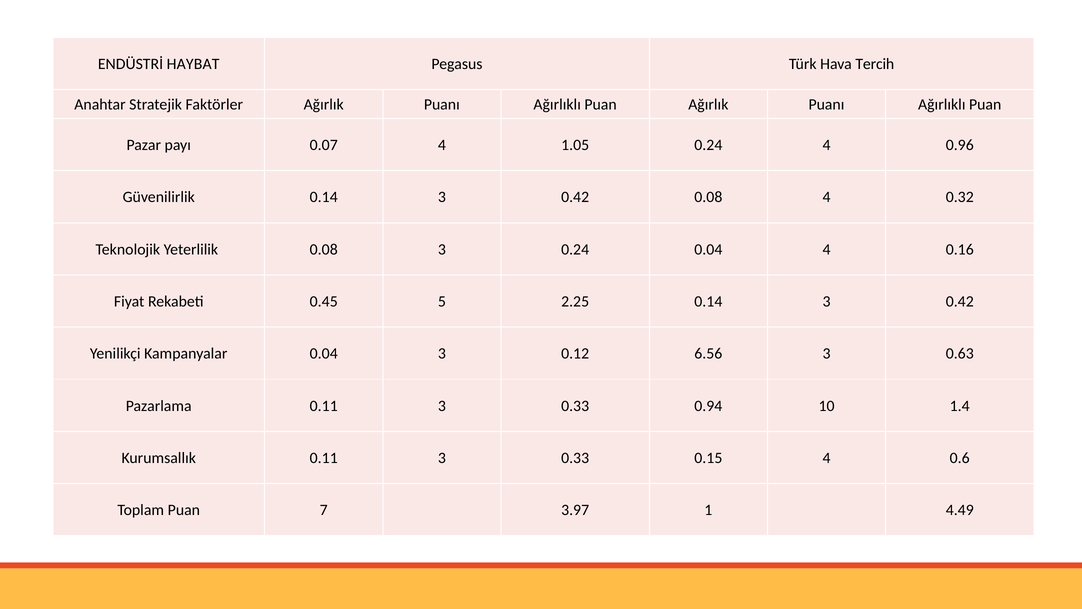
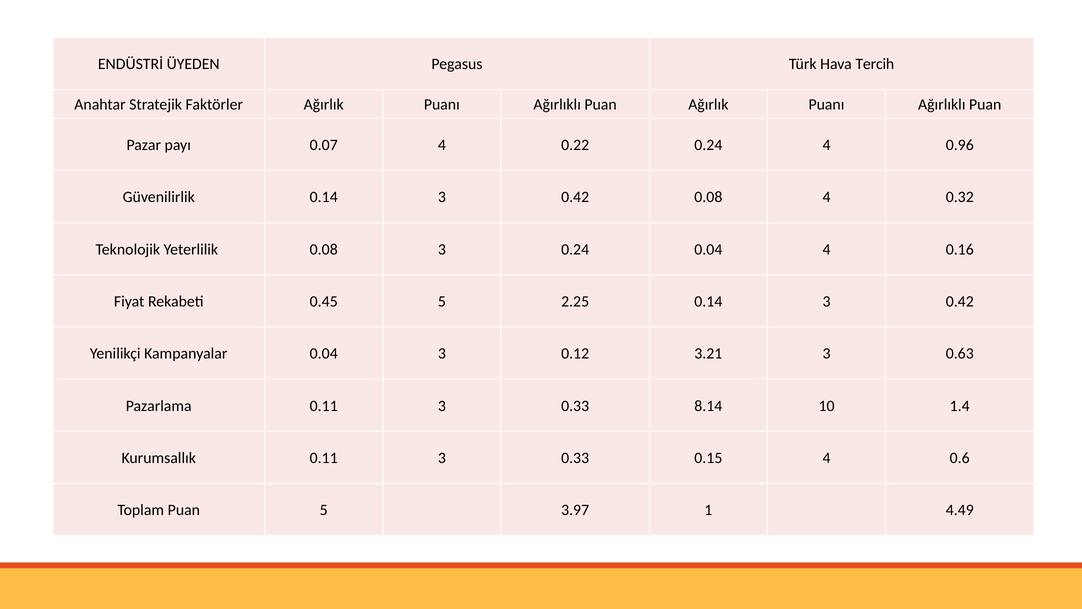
HAYBAT: HAYBAT -> ÜYEDEN
1.05: 1.05 -> 0.22
6.56: 6.56 -> 3.21
0.94: 0.94 -> 8.14
Puan 7: 7 -> 5
